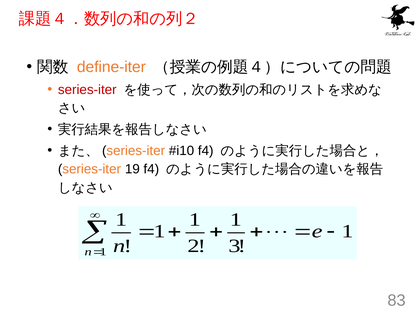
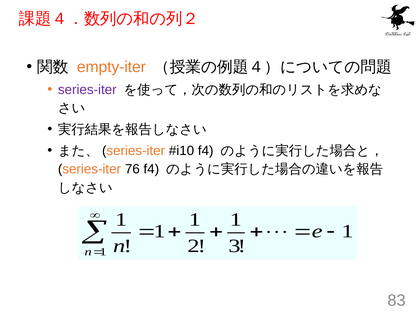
define-iter: define-iter -> empty-iter
series-iter at (87, 90) colour: red -> purple
19: 19 -> 76
